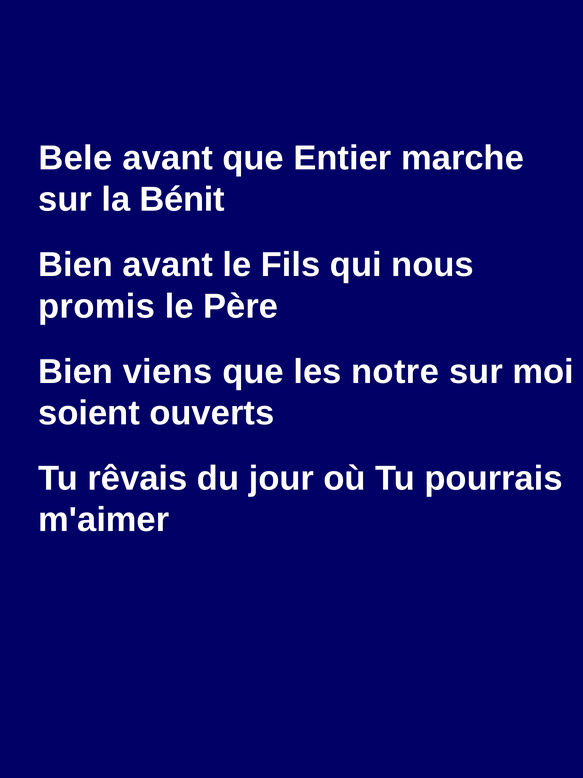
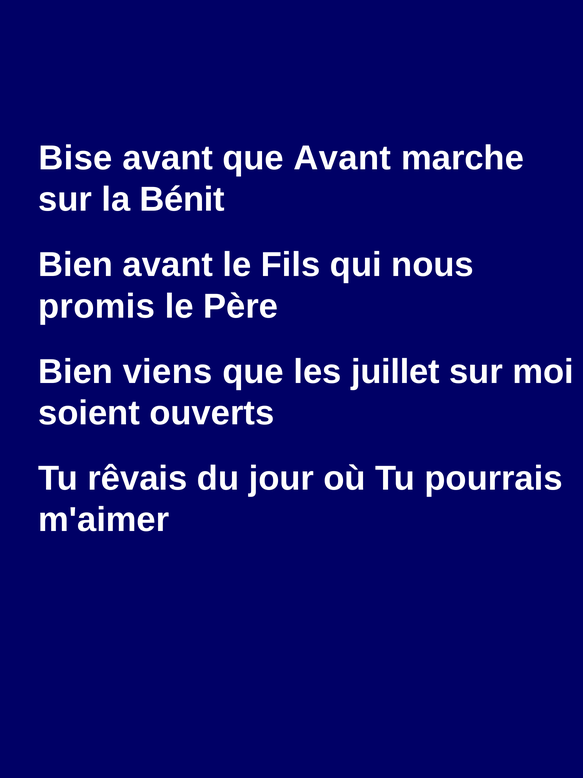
Bele: Bele -> Bise
que Entier: Entier -> Avant
notre: notre -> juillet
